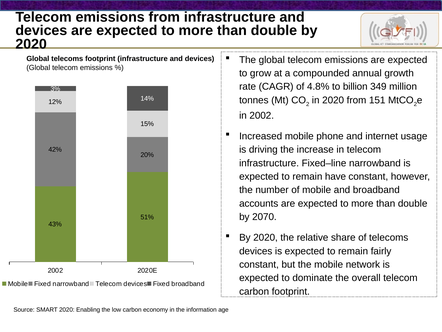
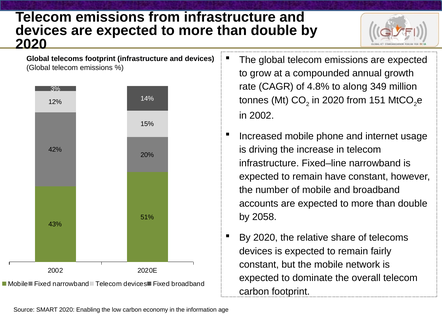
billion: billion -> along
2070: 2070 -> 2058
